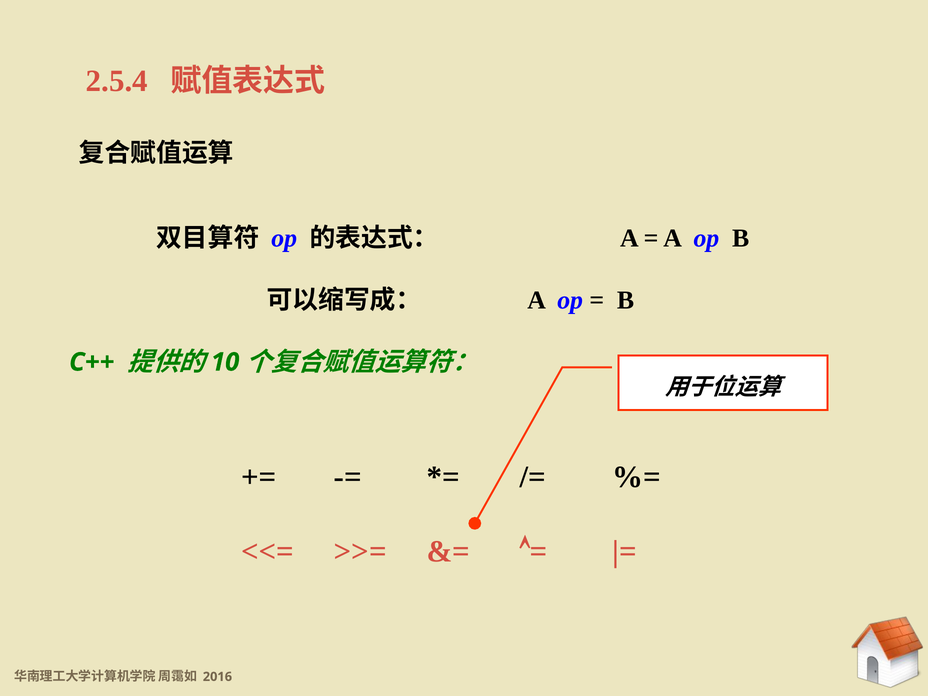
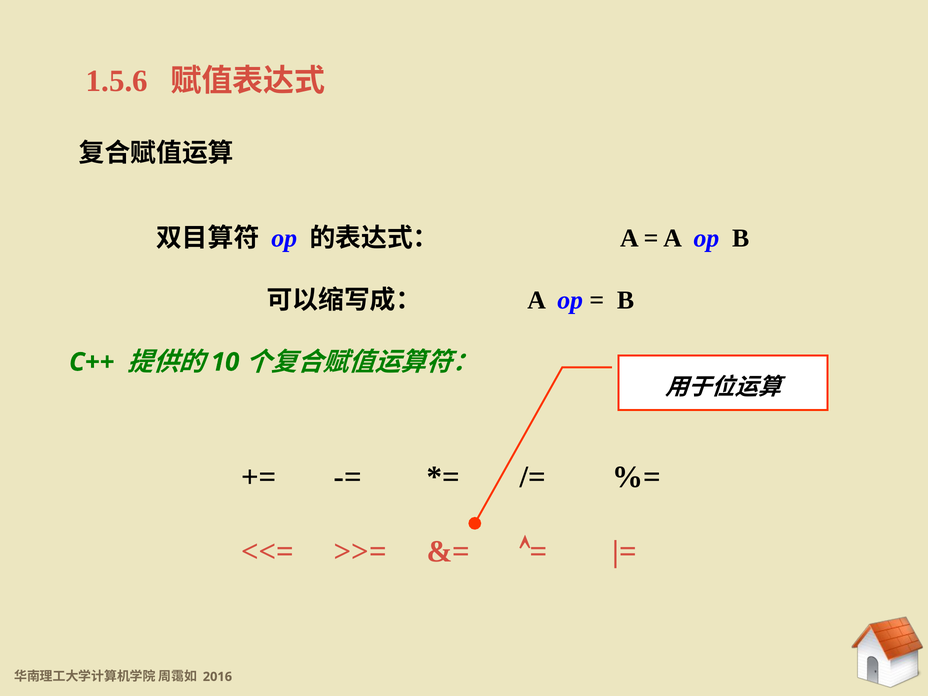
2.5.4: 2.5.4 -> 1.5.6
